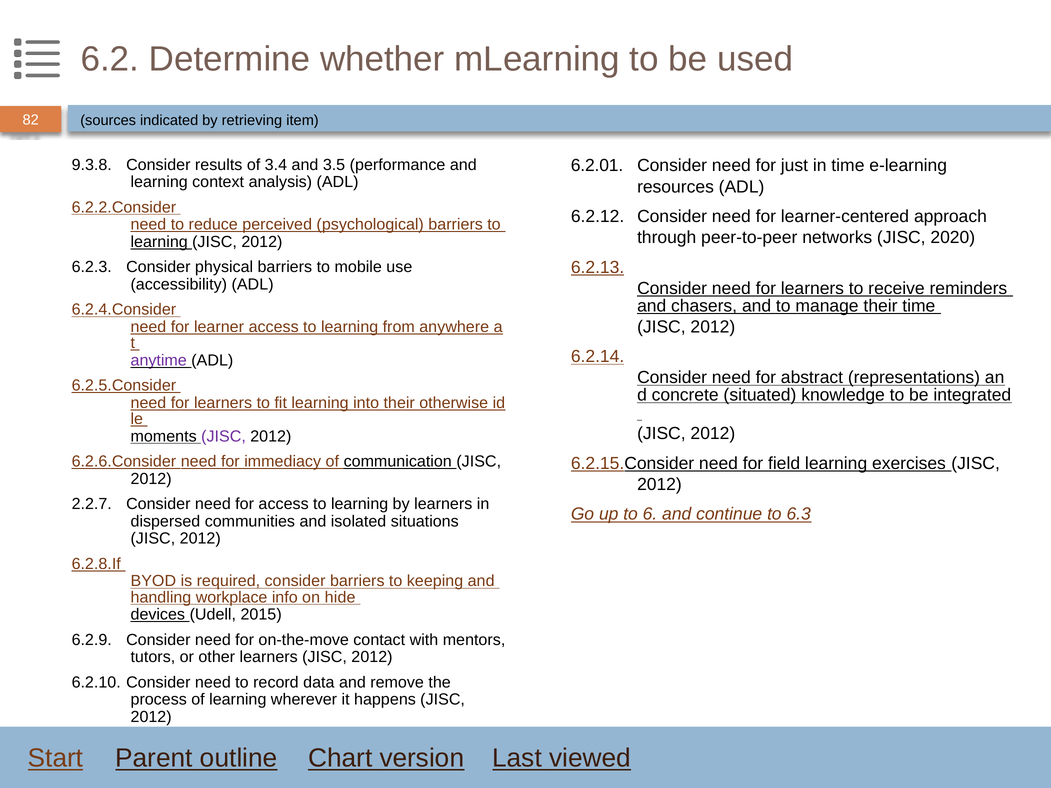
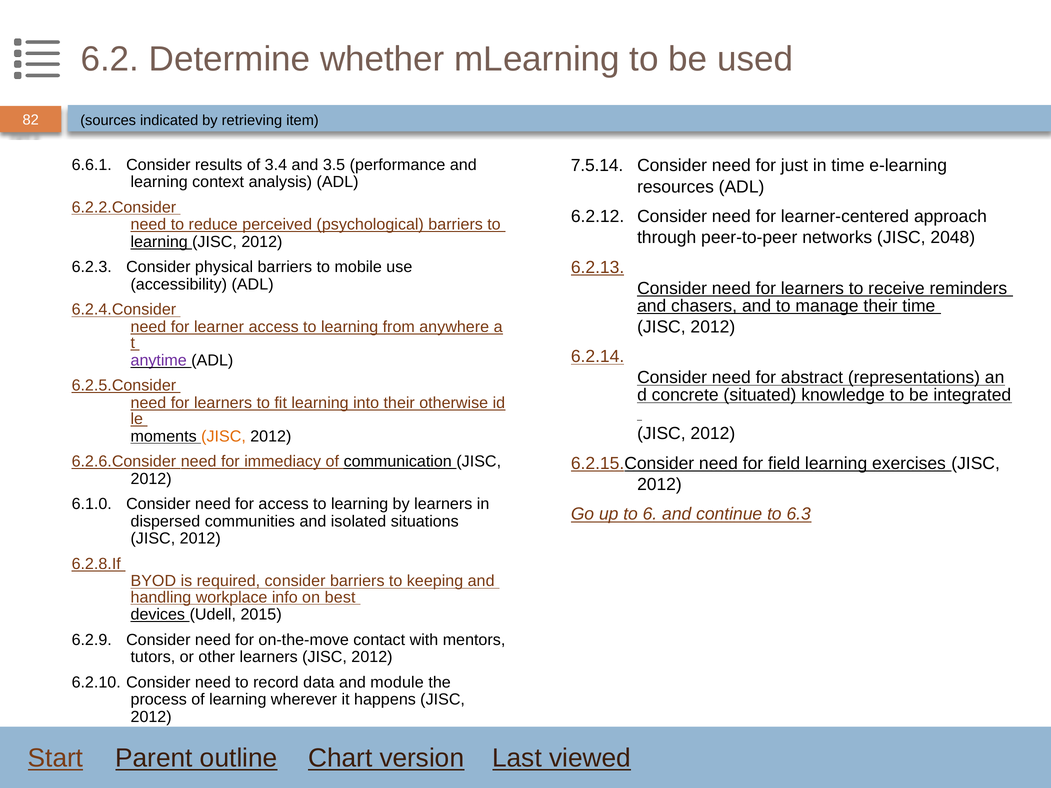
9.3.8: 9.3.8 -> 6.6.1
6.2.01: 6.2.01 -> 7.5.14
2020: 2020 -> 2048
JISC at (224, 436) colour: purple -> orange
2.2.7: 2.2.7 -> 6.1.0
hide: hide -> best
remove: remove -> module
